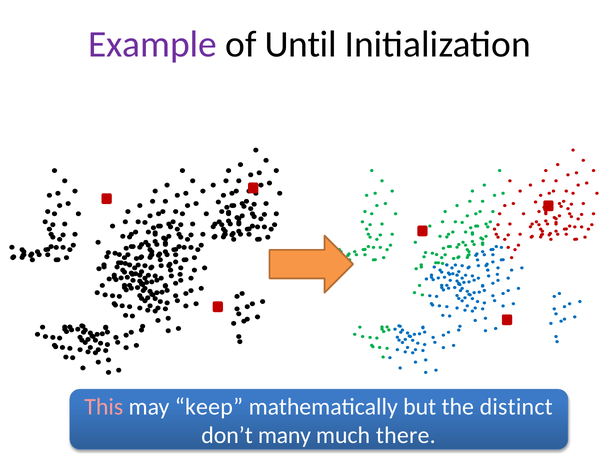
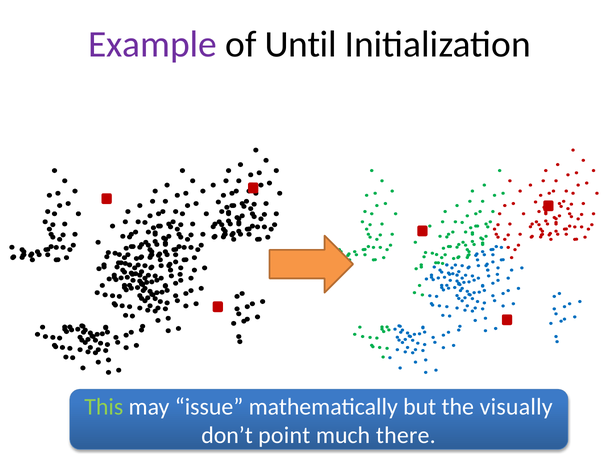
This colour: pink -> light green
keep: keep -> issue
distinct: distinct -> visually
many: many -> point
